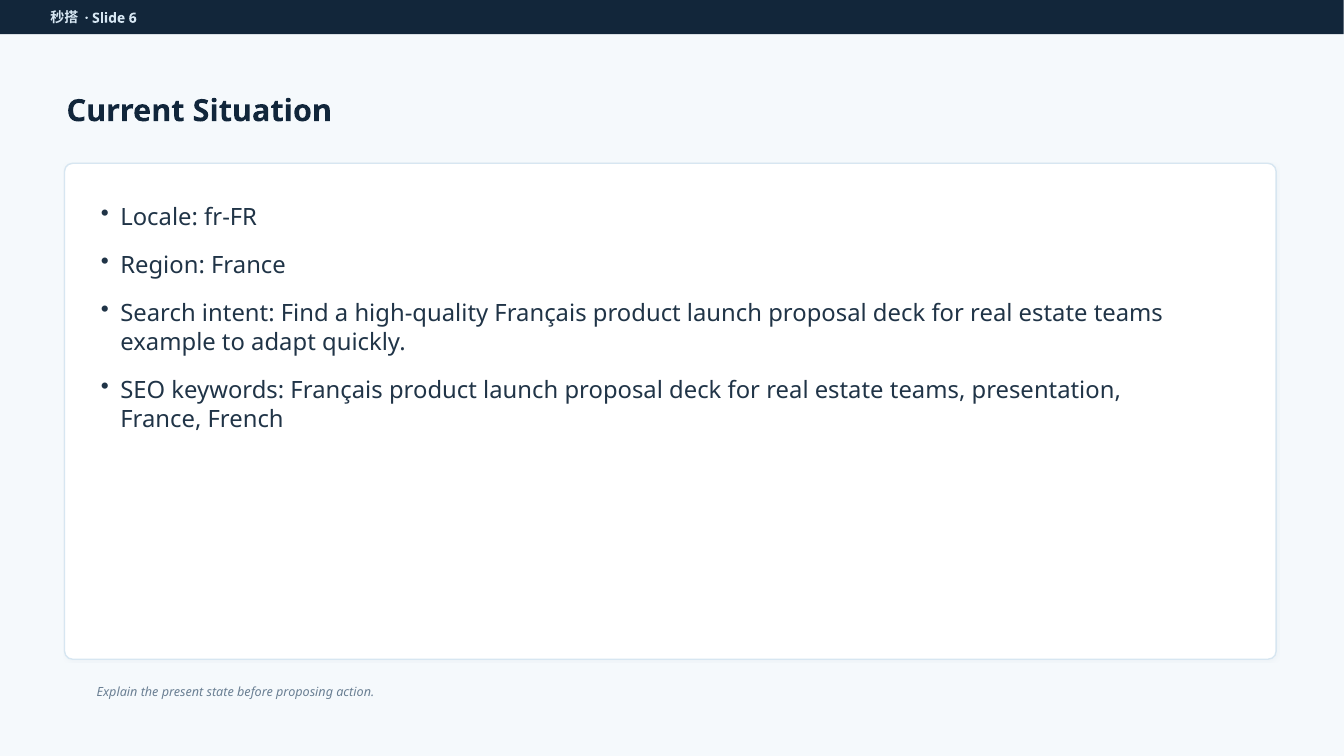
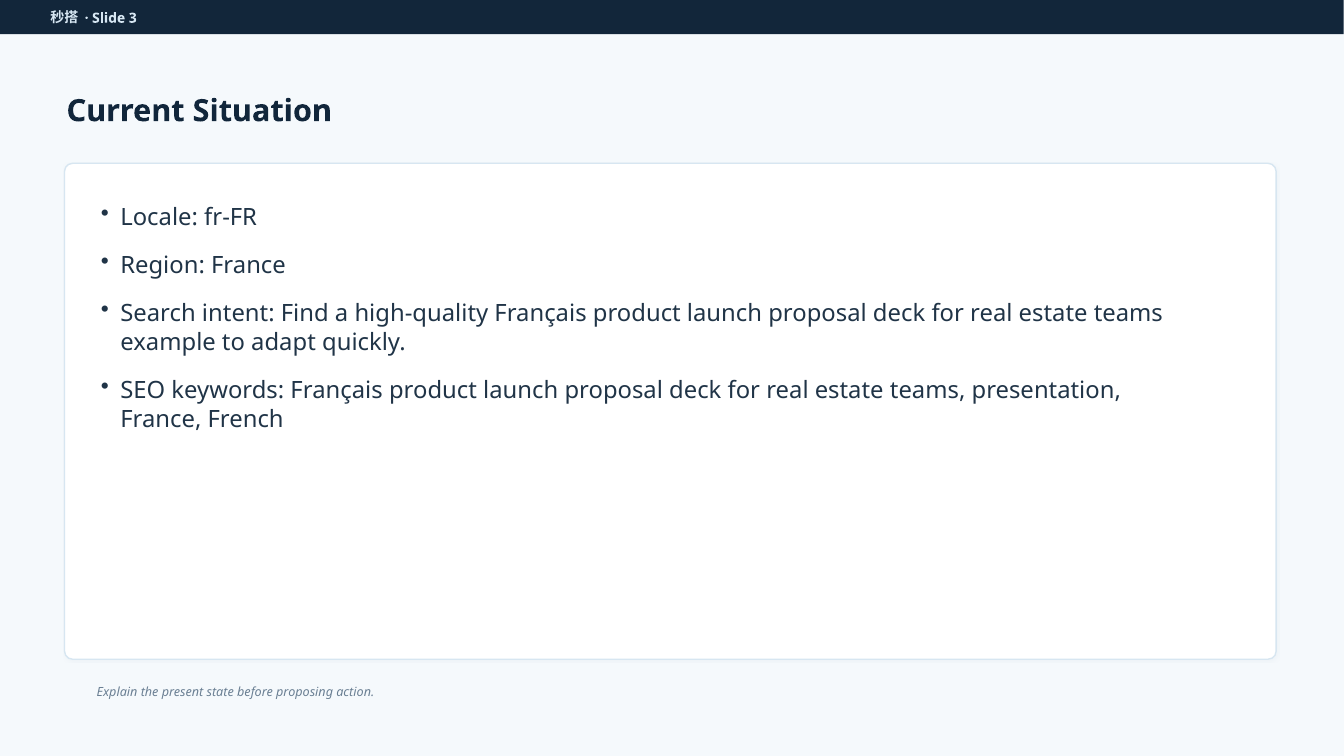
6: 6 -> 3
